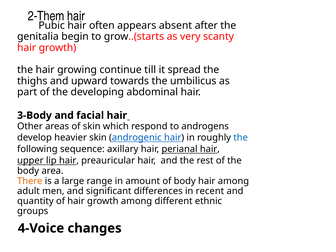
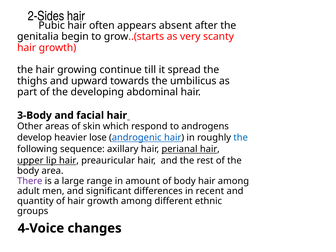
2-Them: 2-Them -> 2-Sides
heavier skin: skin -> lose
There colour: orange -> purple
